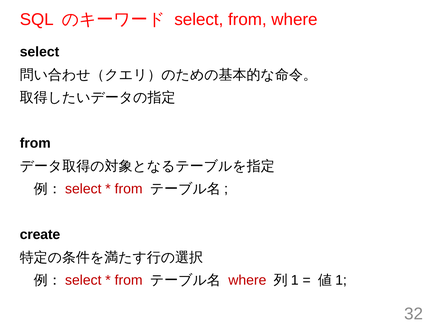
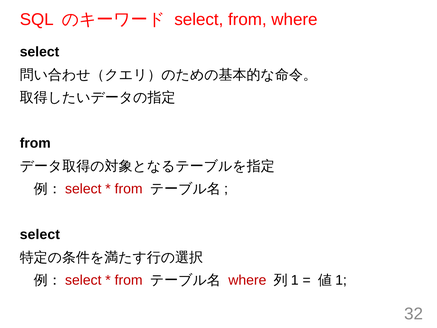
create at (40, 234): create -> select
